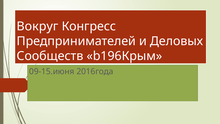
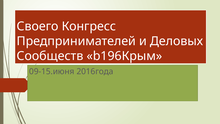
Вокруг: Вокруг -> Своего
